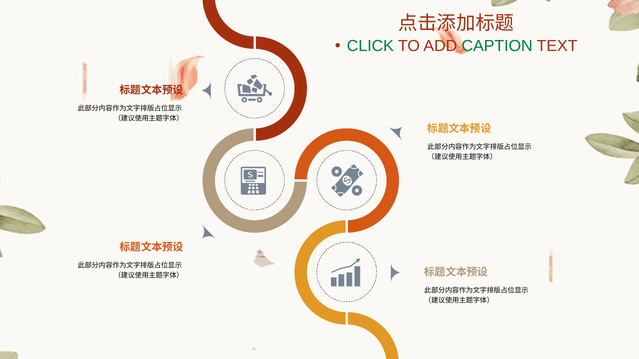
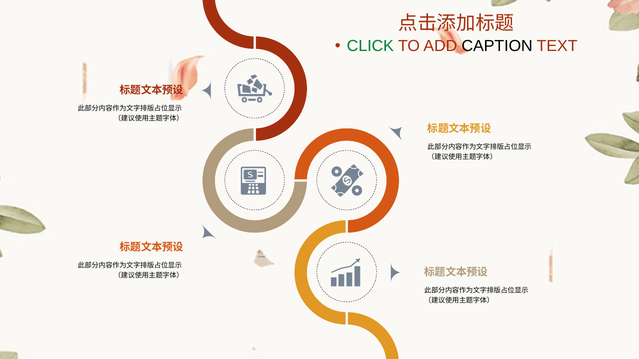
CAPTION colour: green -> black
